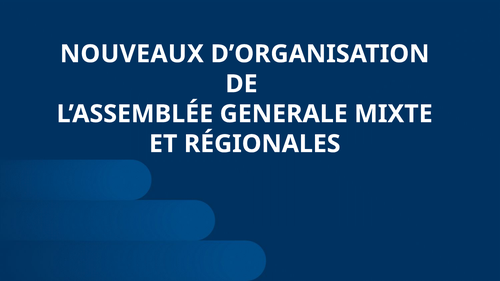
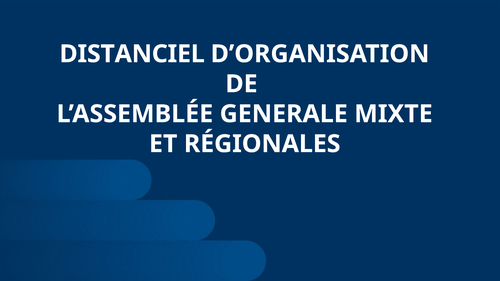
NOUVEAUX: NOUVEAUX -> DISTANCIEL
